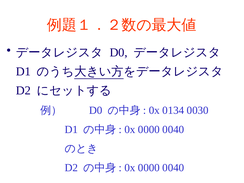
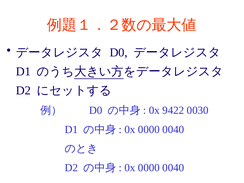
0134: 0134 -> 9422
